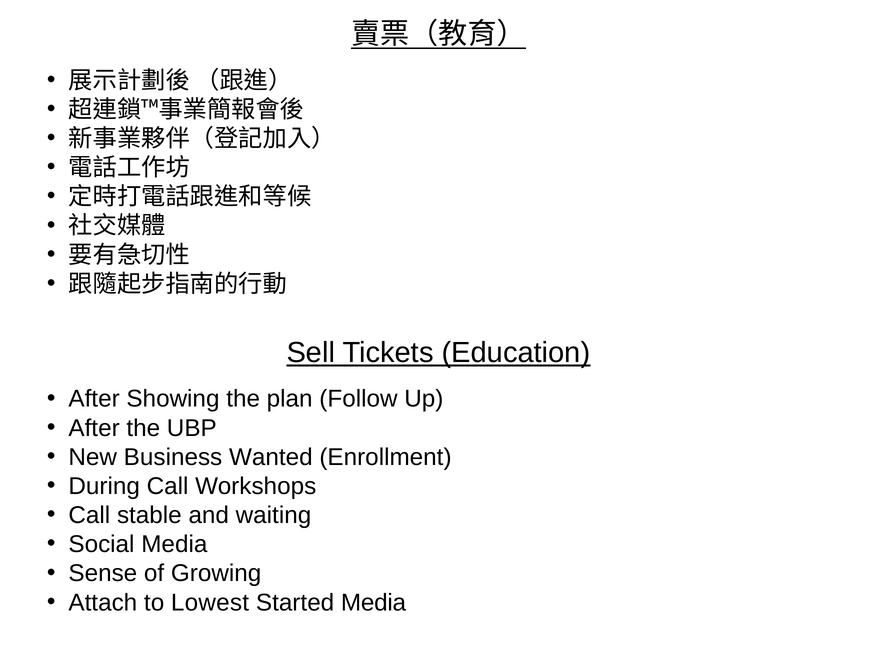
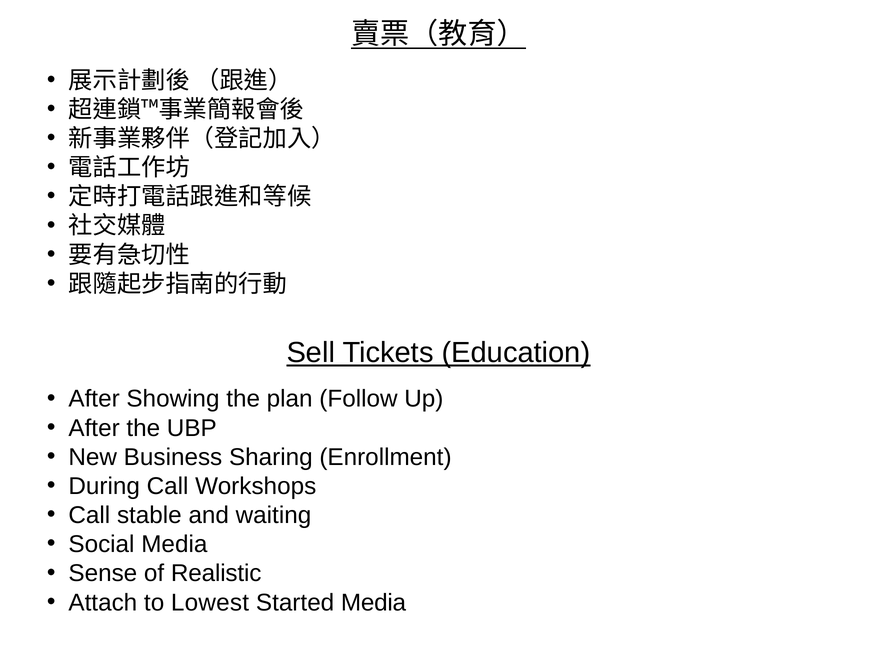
Wanted: Wanted -> Sharing
Growing: Growing -> Realistic
